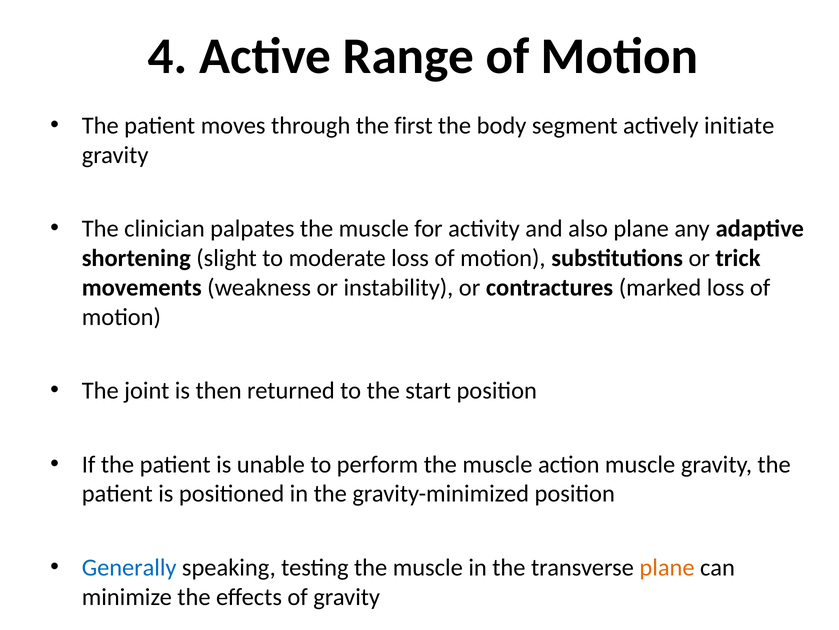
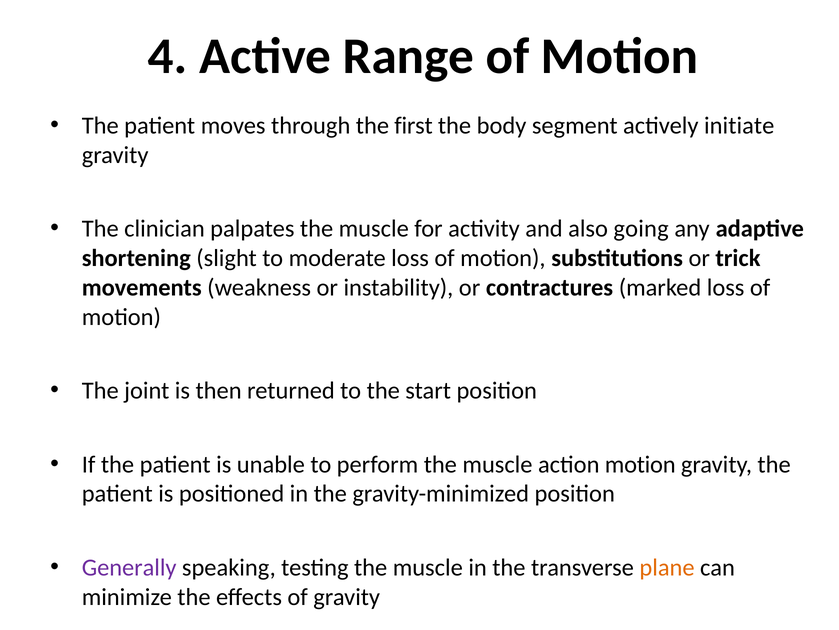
also plane: plane -> going
action muscle: muscle -> motion
Generally colour: blue -> purple
